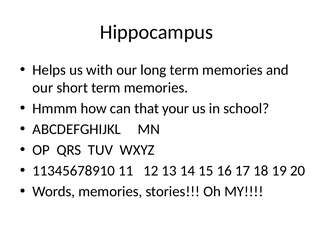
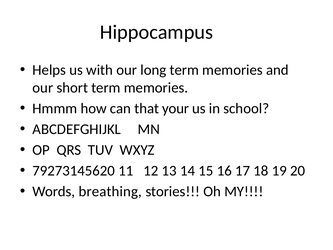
11345678910: 11345678910 -> 79273145620
Words memories: memories -> breathing
